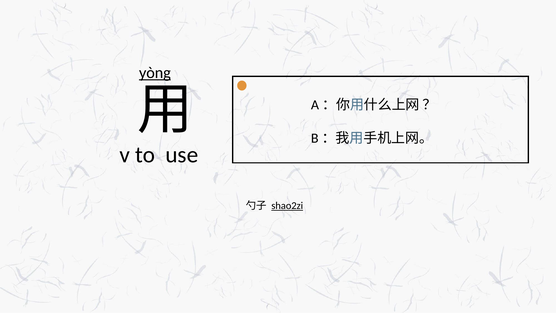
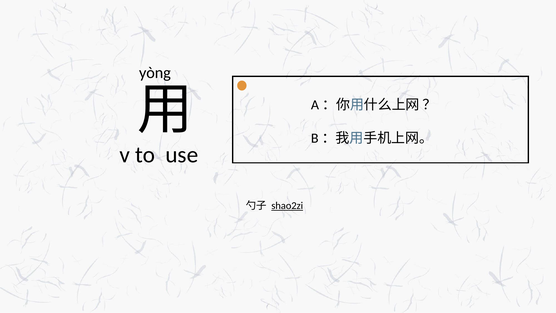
yòng underline: present -> none
